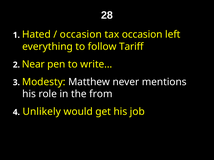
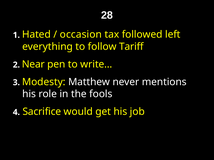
tax occasion: occasion -> followed
from: from -> fools
Unlikely: Unlikely -> Sacrifice
